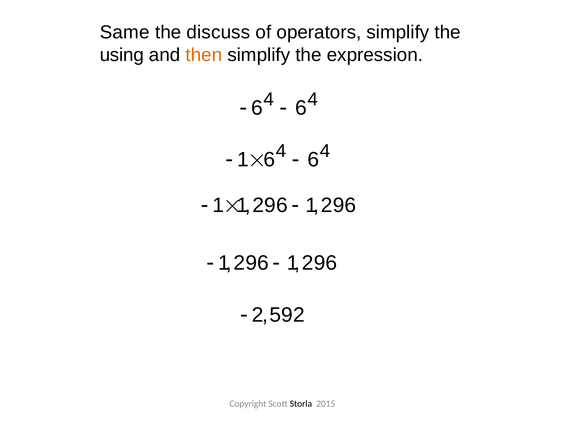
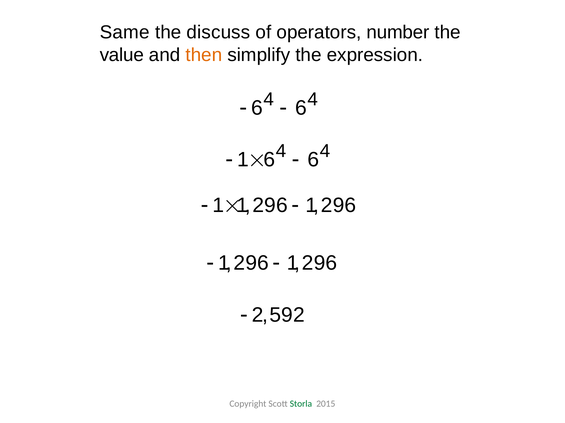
operators simplify: simplify -> number
using: using -> value
Storla colour: black -> green
